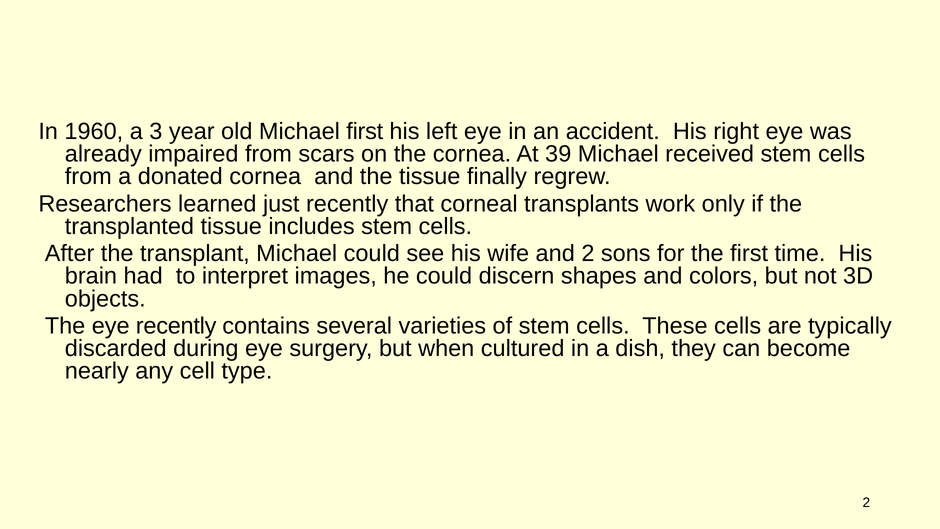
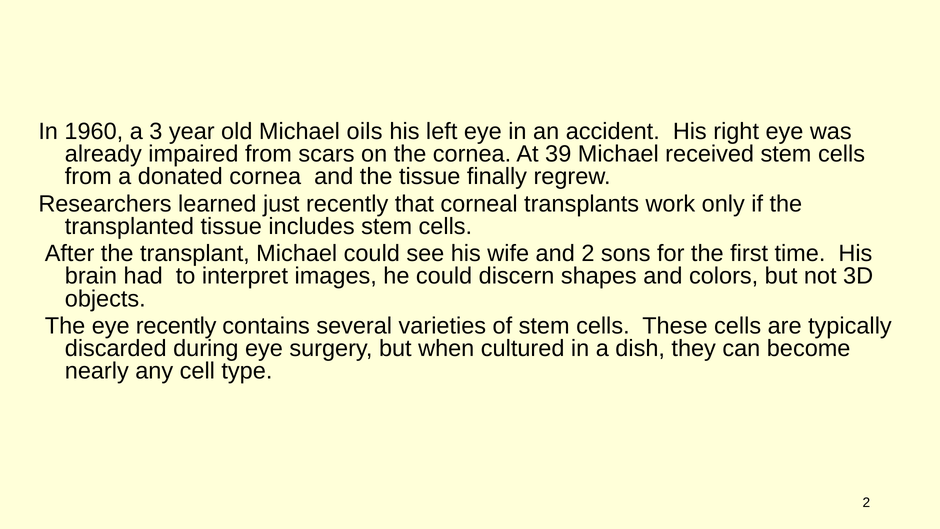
Michael first: first -> oils
